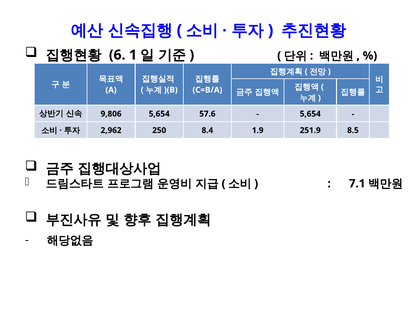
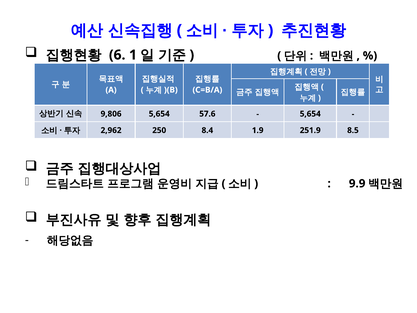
7.1: 7.1 -> 9.9
